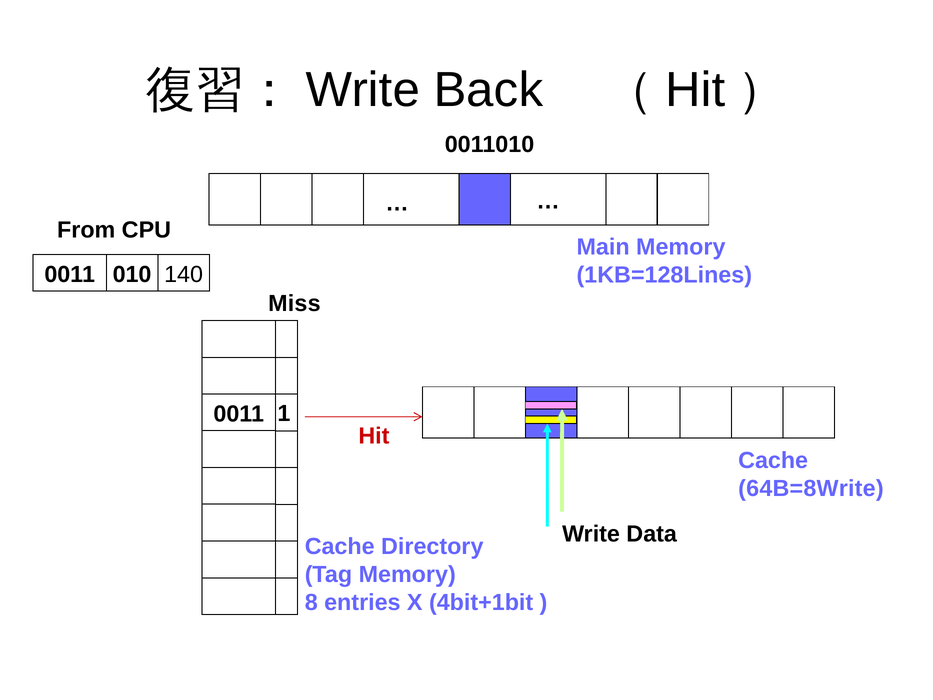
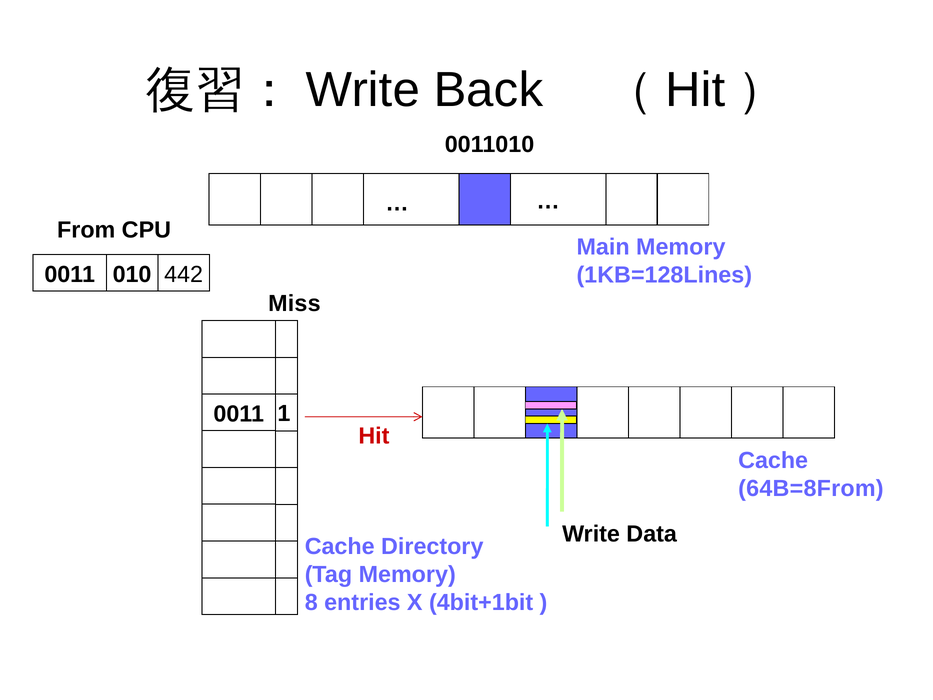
140: 140 -> 442
64B=8Write: 64B=8Write -> 64B=8From
